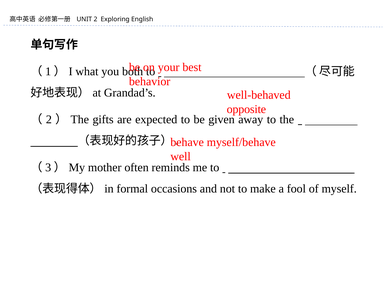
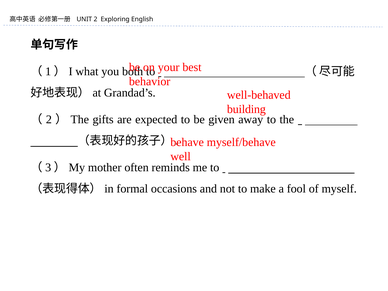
opposite: opposite -> building
